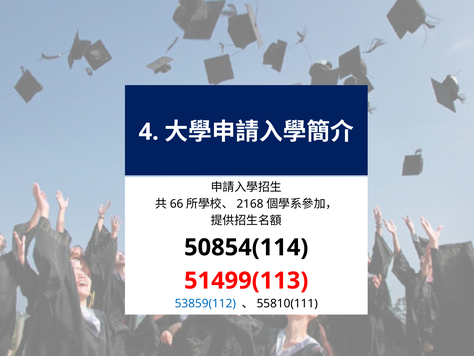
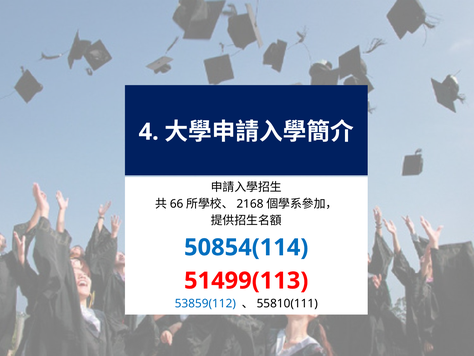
50854(114 colour: black -> blue
